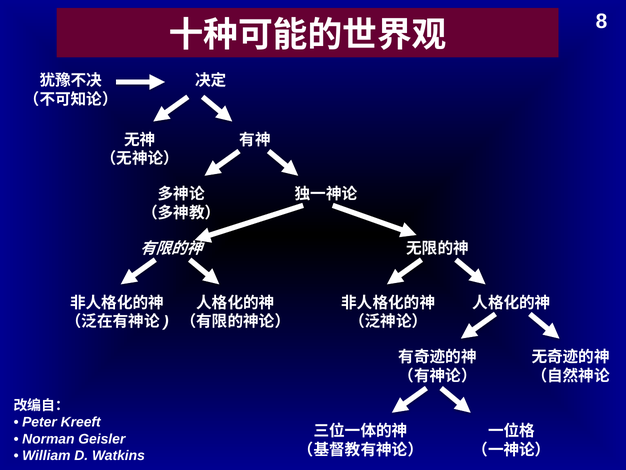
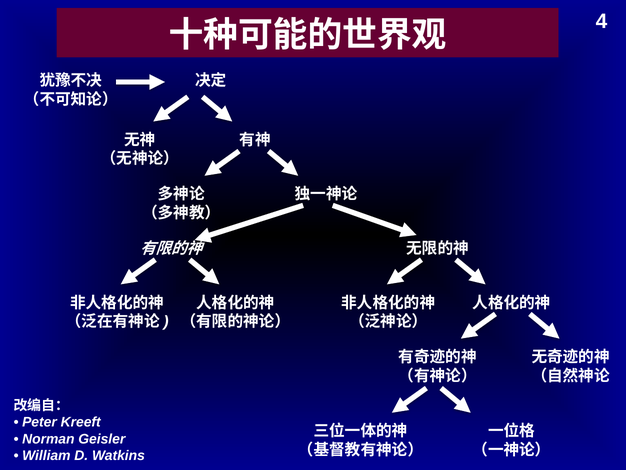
8: 8 -> 4
